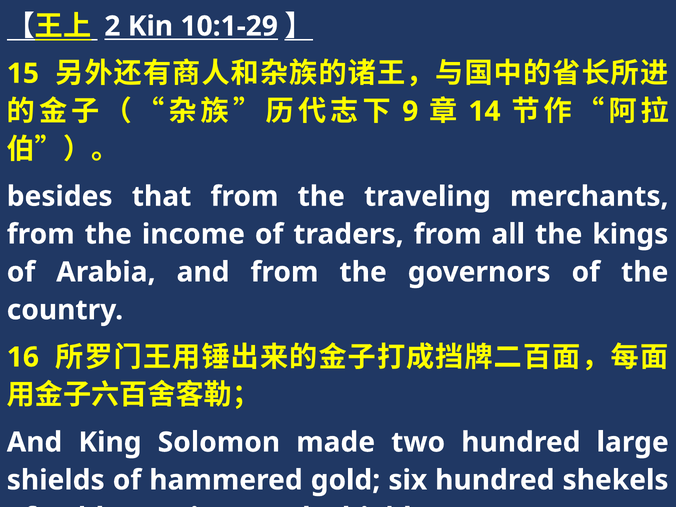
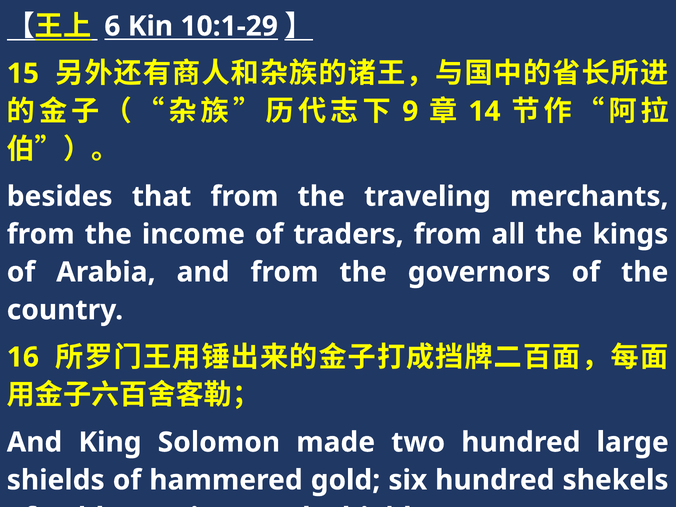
2: 2 -> 6
